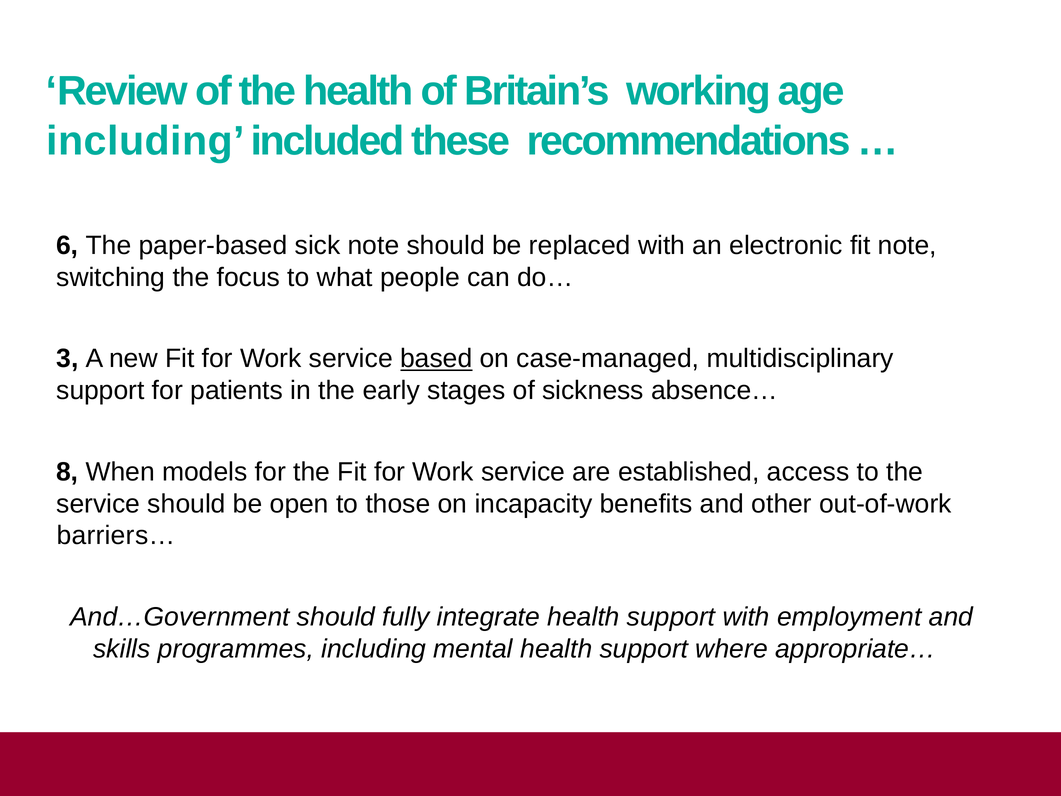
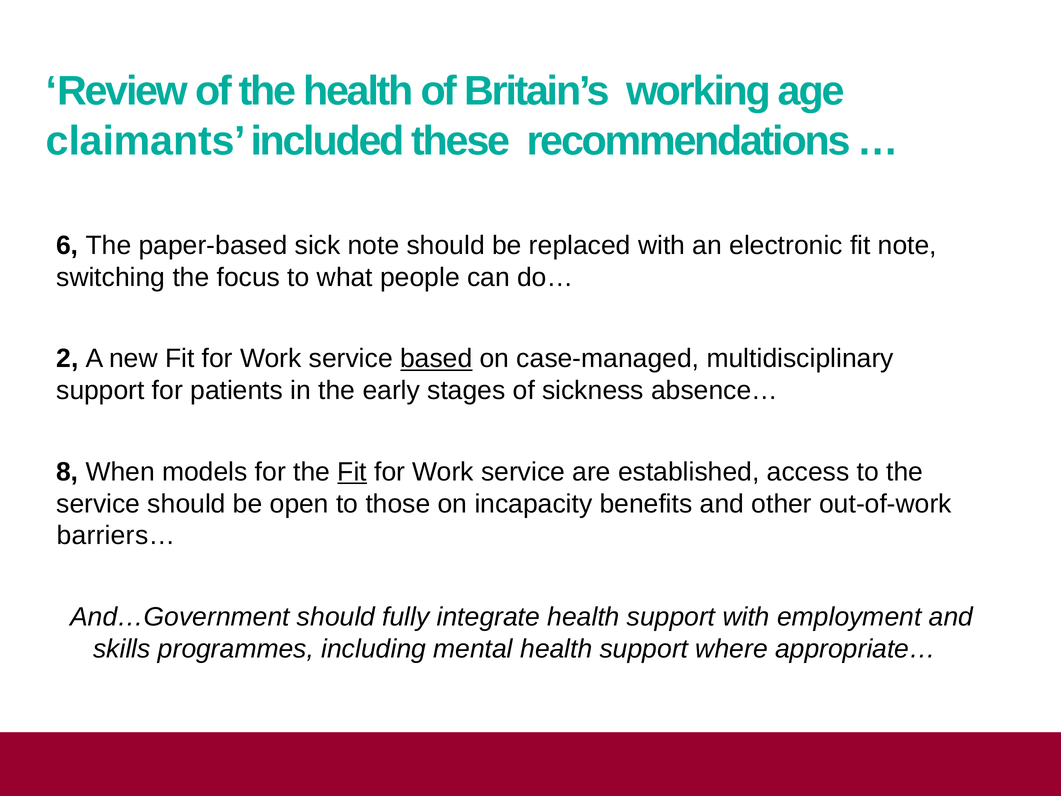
including at (146, 141): including -> claimants
3: 3 -> 2
Fit at (352, 472) underline: none -> present
